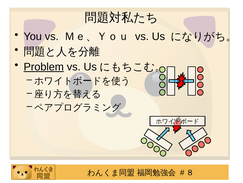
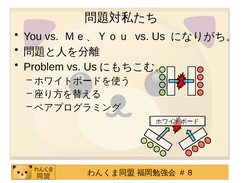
Problem underline: present -> none
